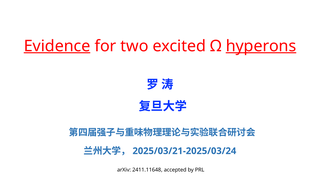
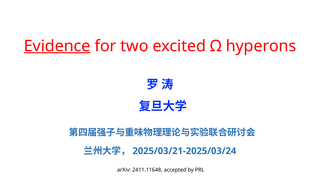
hyperons underline: present -> none
